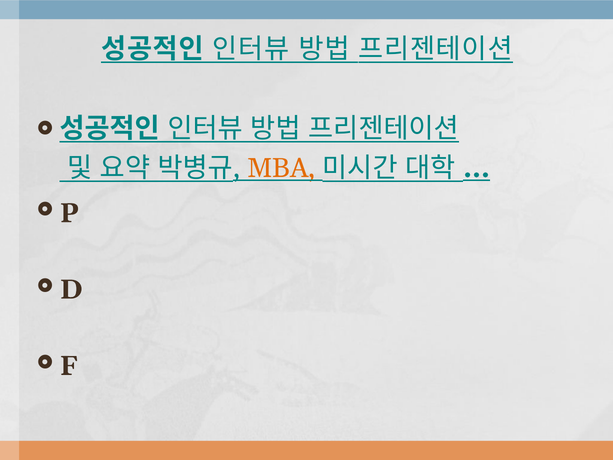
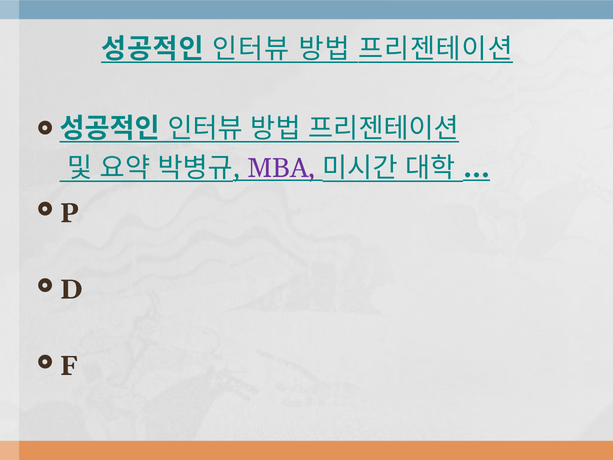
MBA colour: orange -> purple
